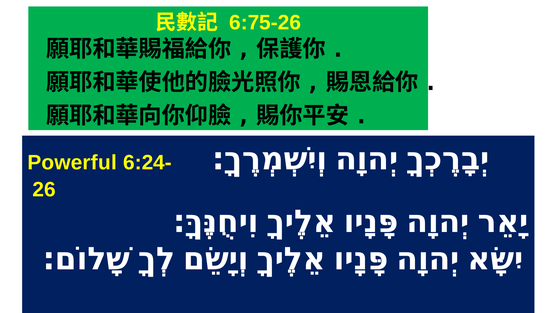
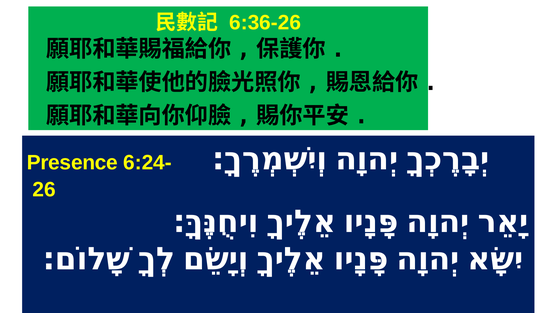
6:75-26: 6:75-26 -> 6:36-26
Powerful: Powerful -> Presence
